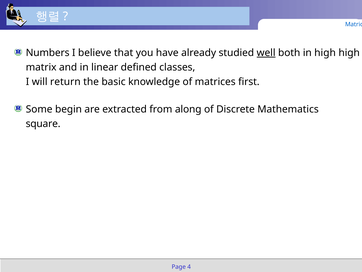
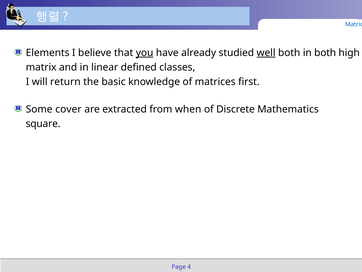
Numbers: Numbers -> Elements
you underline: none -> present
in high: high -> both
begin: begin -> cover
along: along -> when
